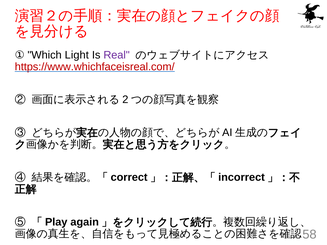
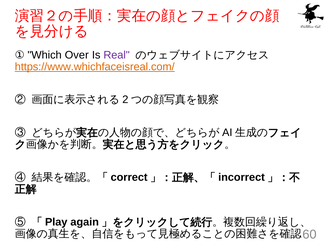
Light: Light -> Over
https://www.whichfaceisreal.com/ colour: red -> orange
58: 58 -> 60
